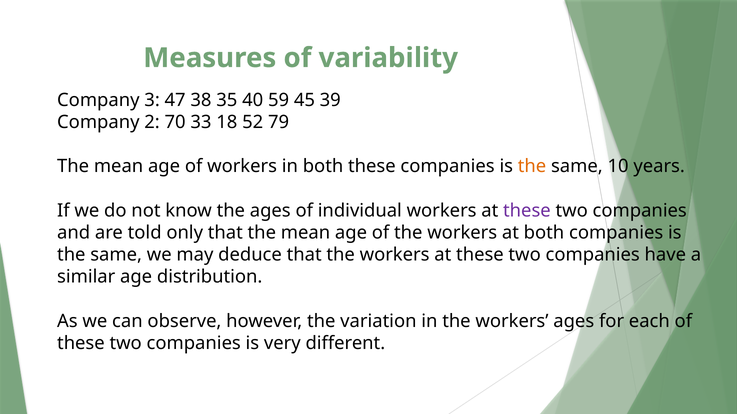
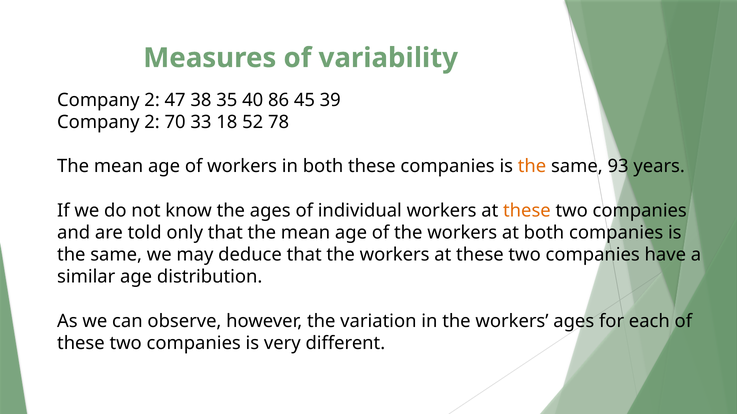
3 at (152, 100): 3 -> 2
59: 59 -> 86
79: 79 -> 78
10: 10 -> 93
these at (527, 211) colour: purple -> orange
